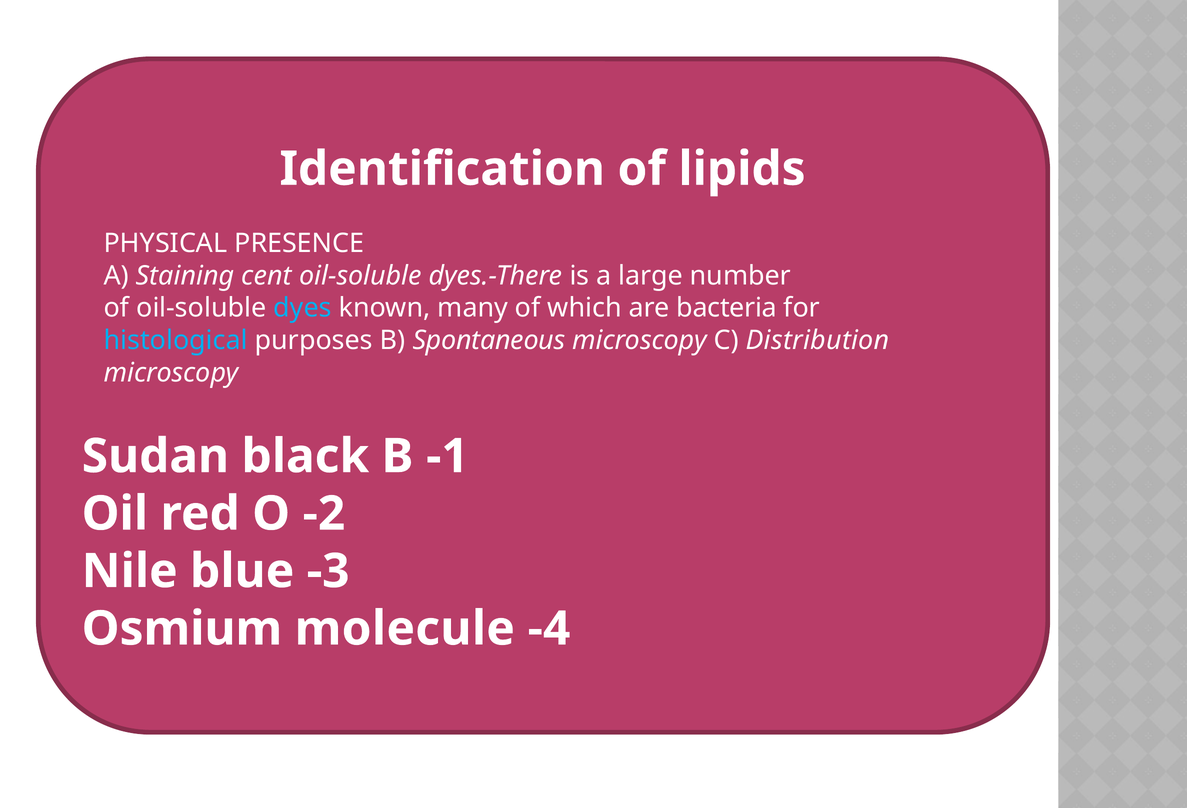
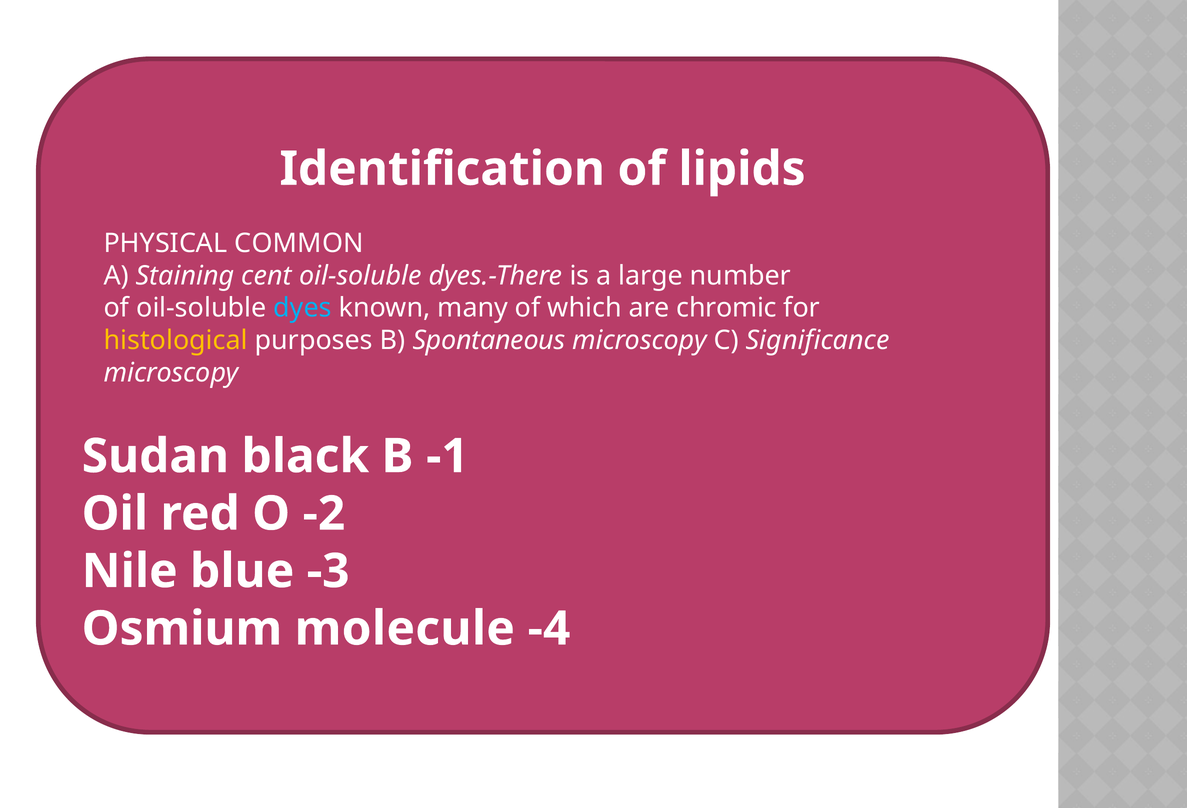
PRESENCE: PRESENCE -> COMMON
bacteria: bacteria -> chromic
histological colour: light blue -> yellow
Distribution: Distribution -> Significance
